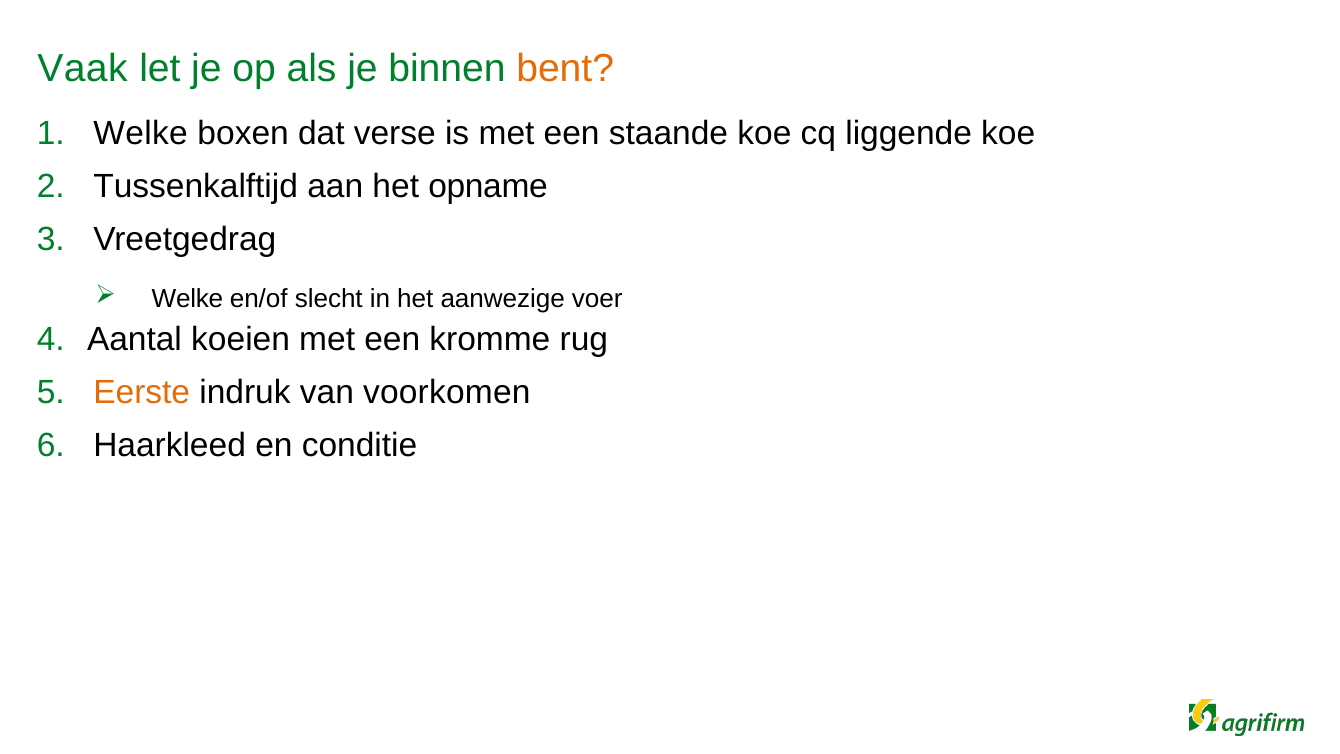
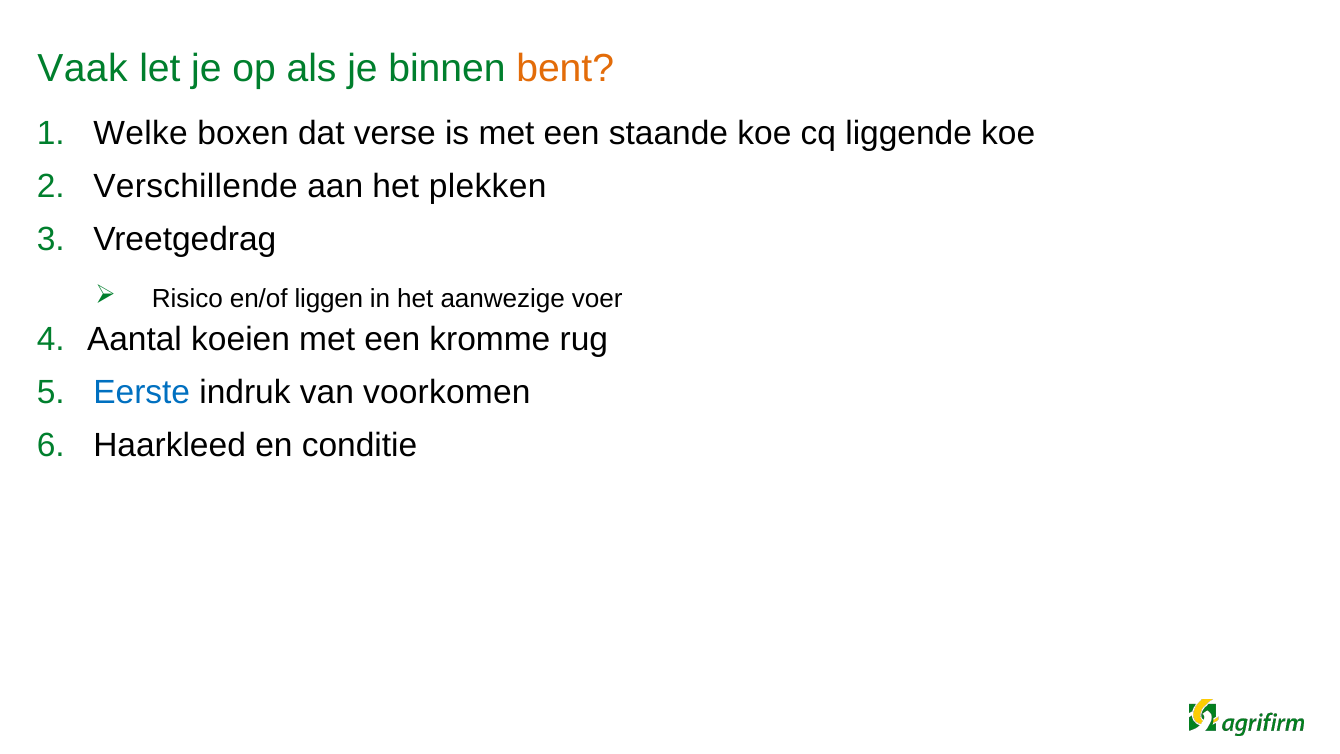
Tussenkalftijd: Tussenkalftijd -> Verschillende
opname: opname -> plekken
Welke at (187, 299): Welke -> Risico
slecht: slecht -> liggen
Eerste colour: orange -> blue
